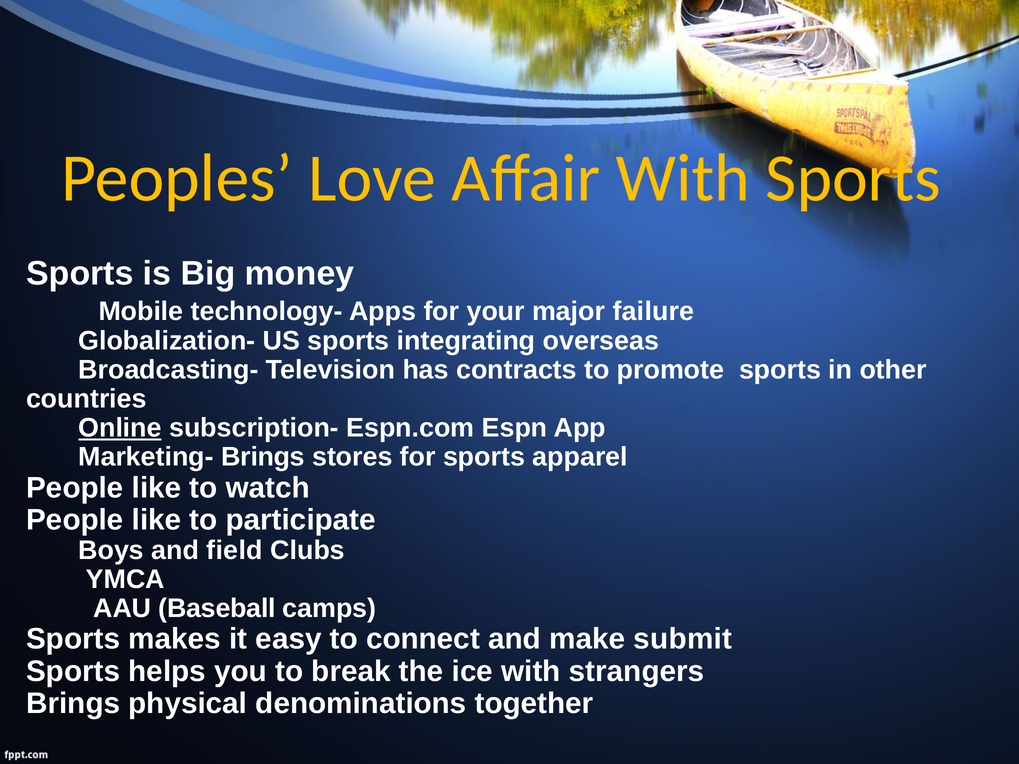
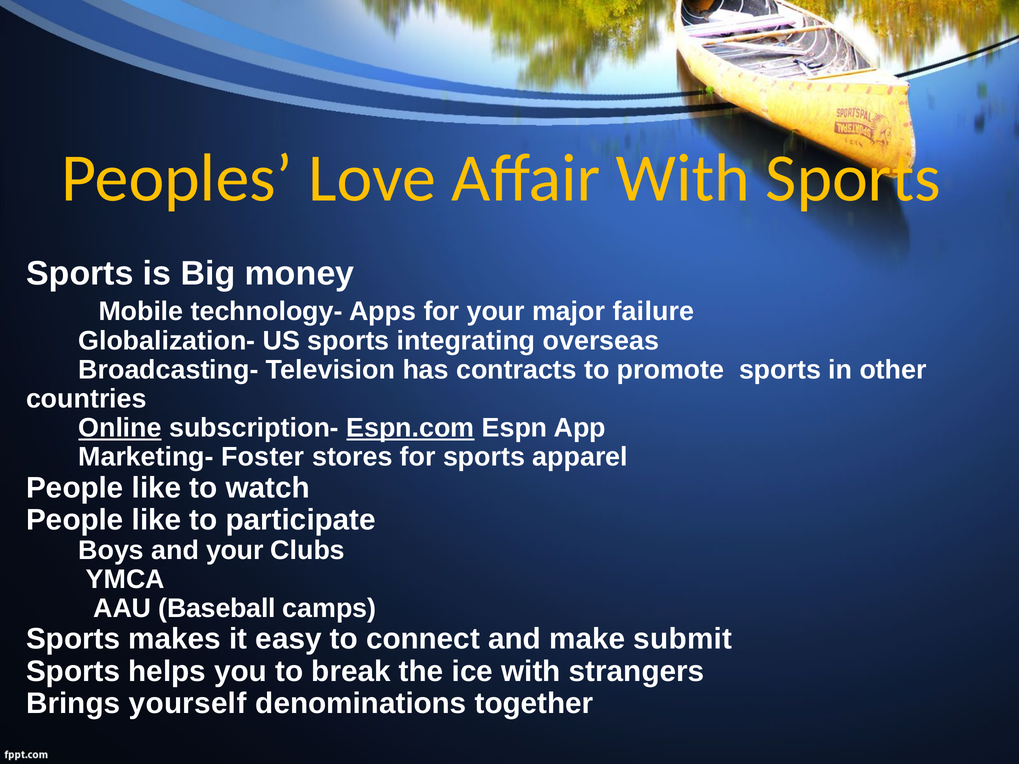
Espn.com underline: none -> present
Marketing- Brings: Brings -> Foster
and field: field -> your
physical: physical -> yourself
